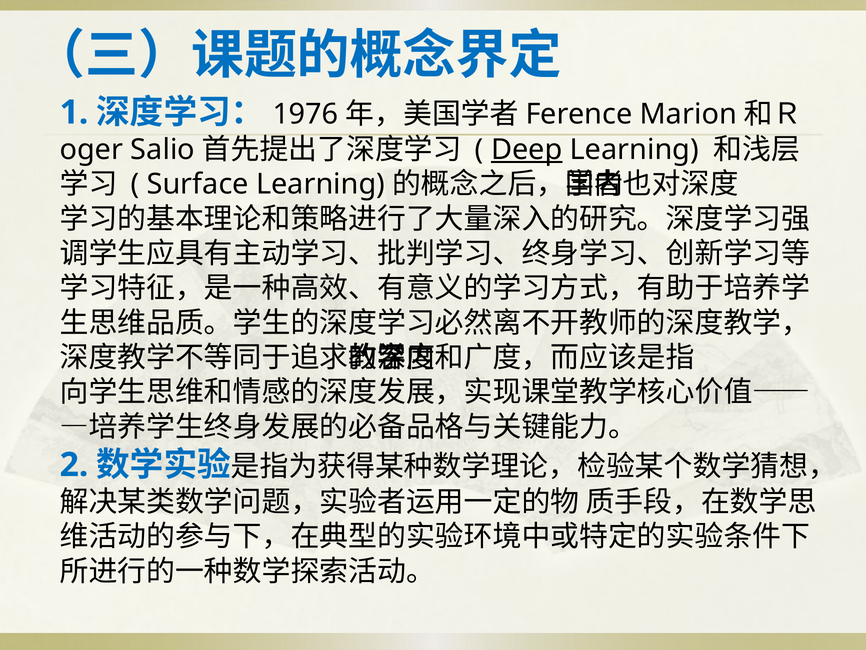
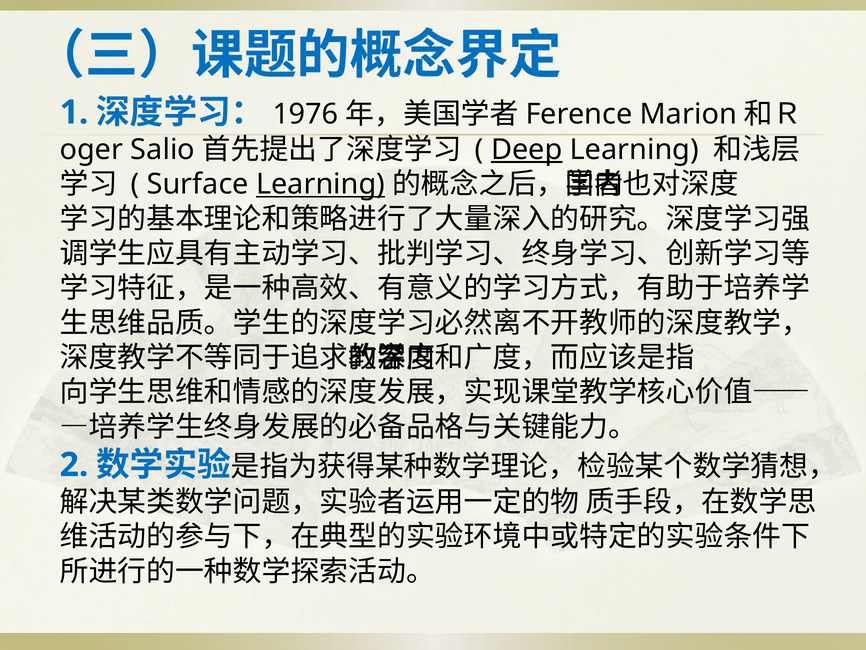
Learning at (321, 184) underline: none -> present
